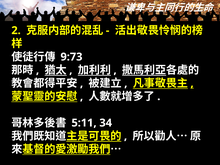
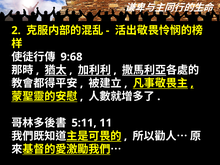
9:73: 9:73 -> 9:68
34: 34 -> 11
